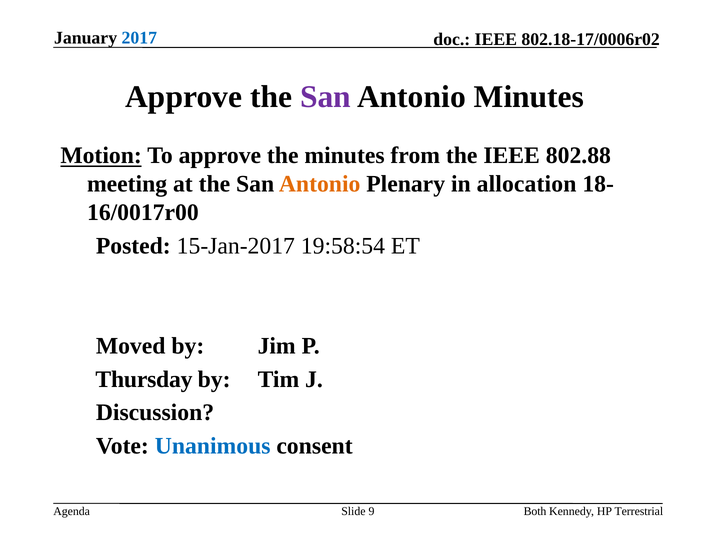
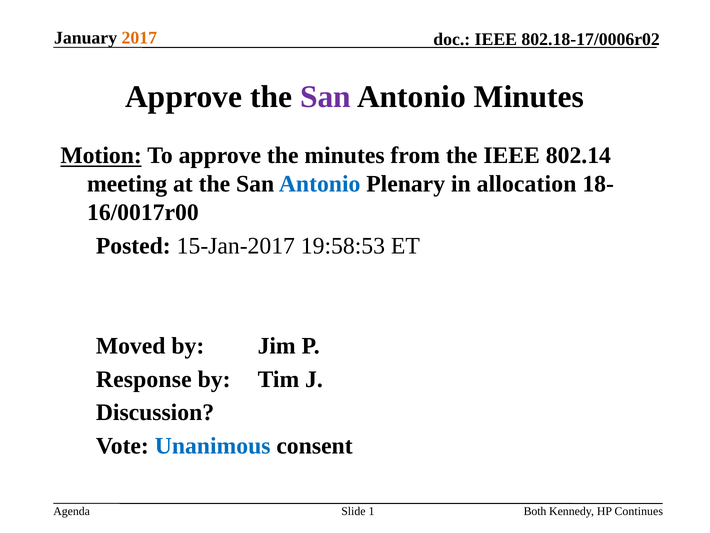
2017 colour: blue -> orange
802.88: 802.88 -> 802.14
Antonio at (320, 184) colour: orange -> blue
19:58:54: 19:58:54 -> 19:58:53
Thursday: Thursday -> Response
9: 9 -> 1
Terrestrial: Terrestrial -> Continues
